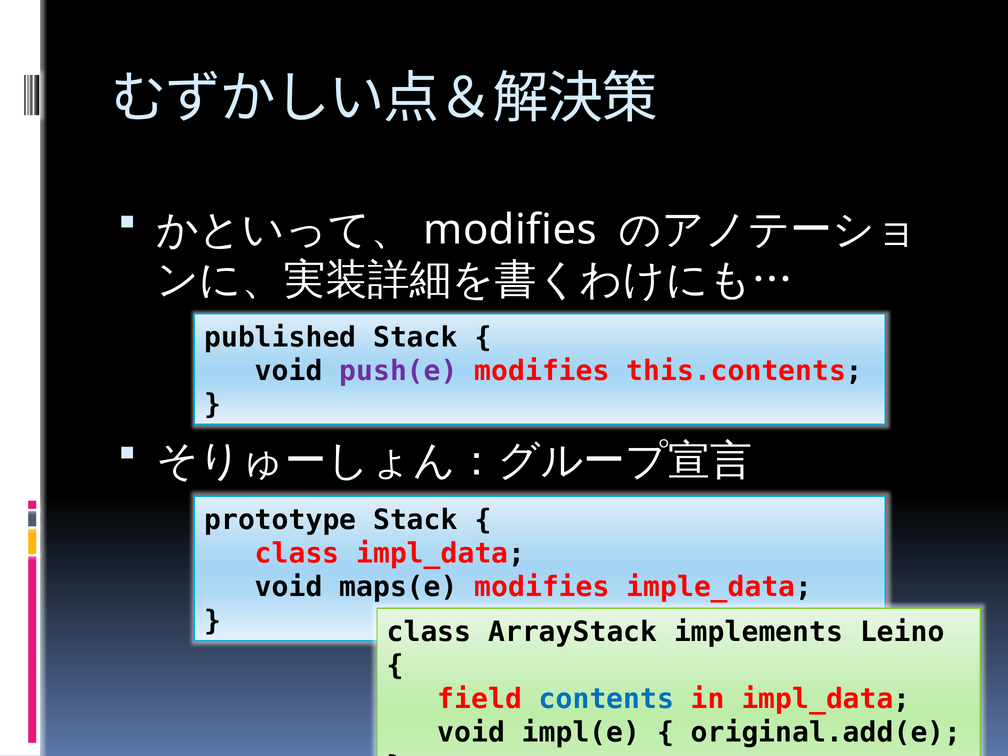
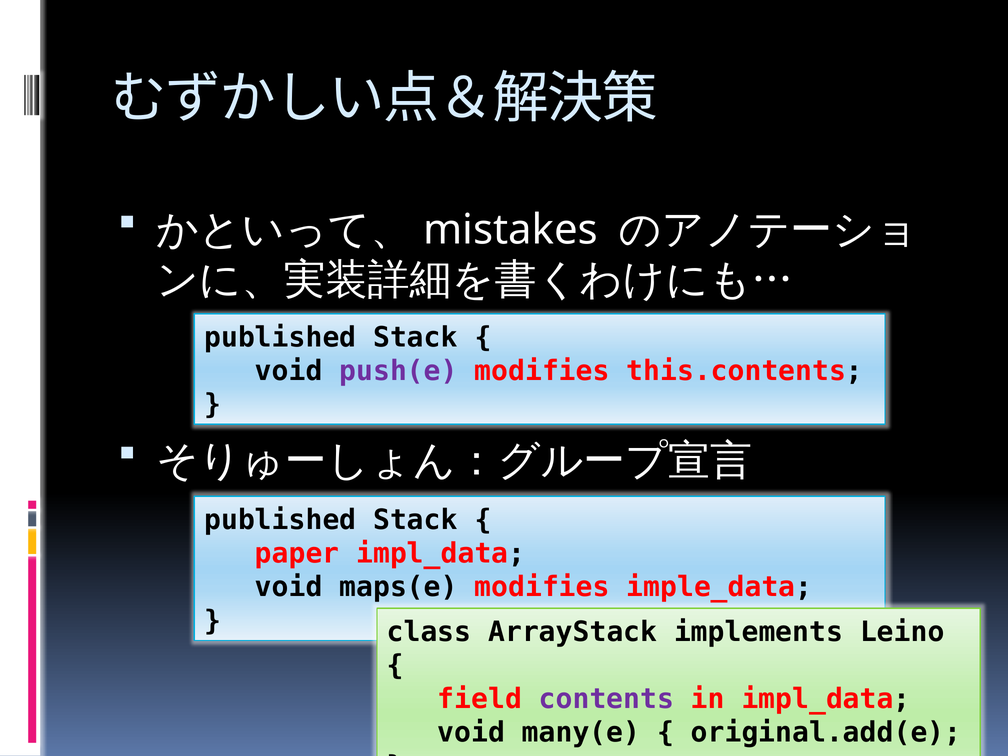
modifies at (510, 230): modifies -> mistakes
prototype at (280, 520): prototype -> published
class at (297, 554): class -> paper
contents colour: blue -> purple
impl(e: impl(e -> many(e
